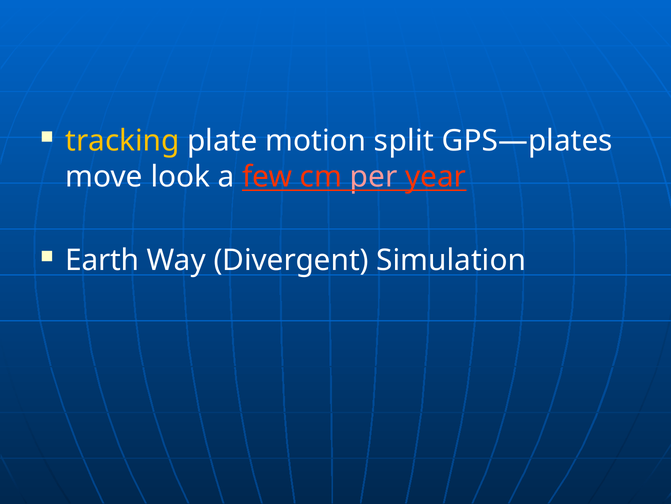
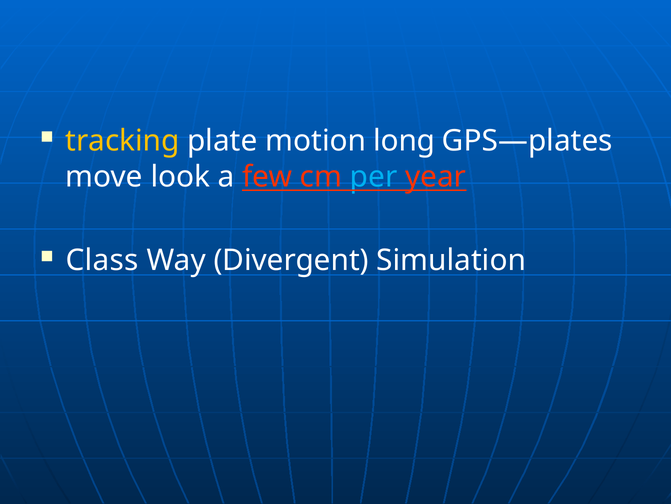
split: split -> long
per colour: pink -> light blue
Earth: Earth -> Class
